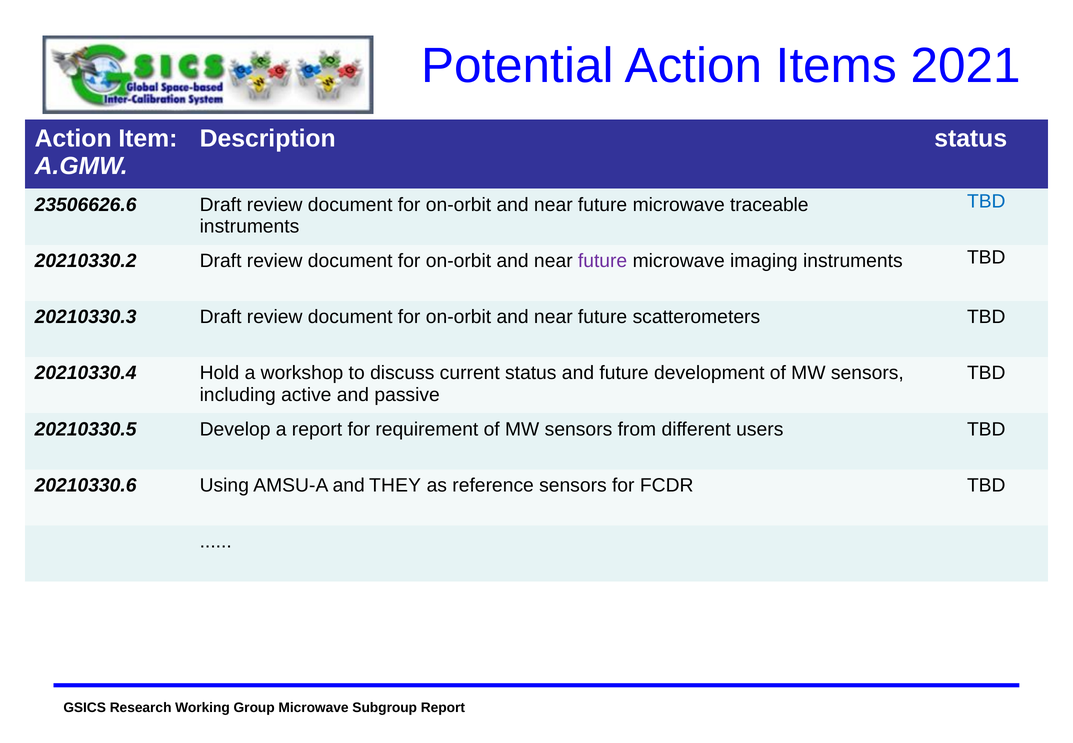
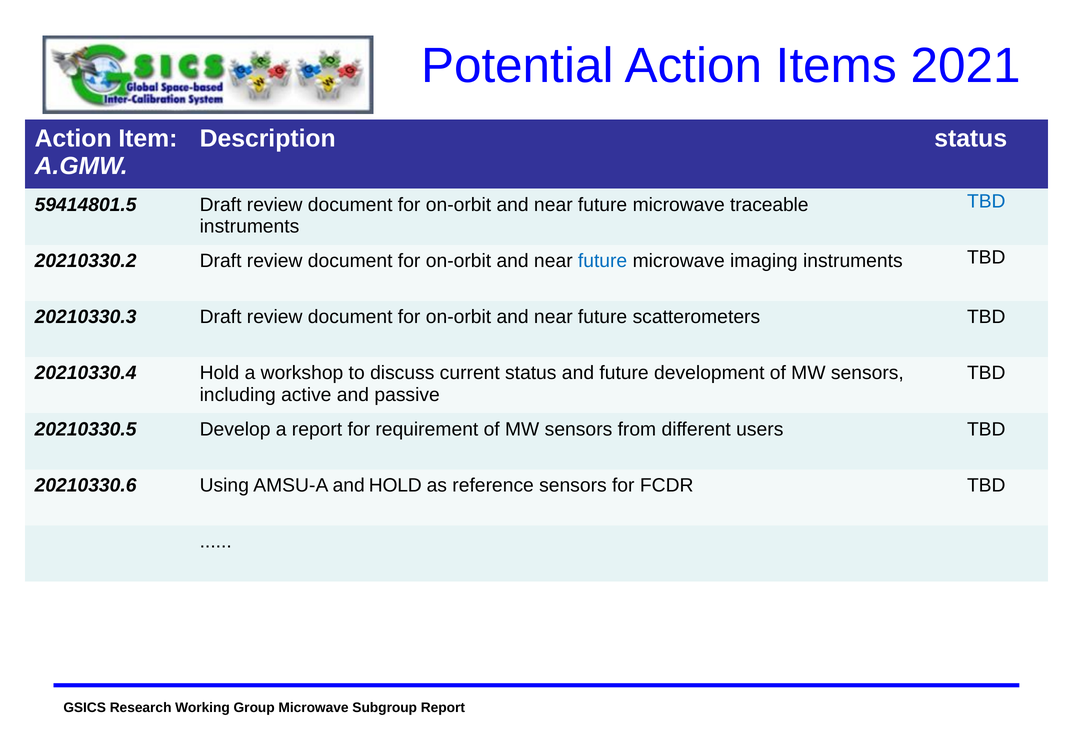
23506626.6: 23506626.6 -> 59414801.5
future at (603, 261) colour: purple -> blue
and THEY: THEY -> HOLD
